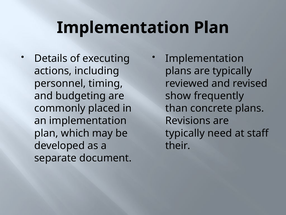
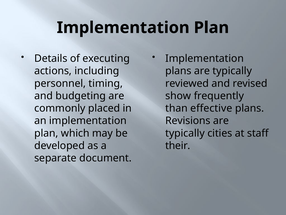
concrete: concrete -> effective
need: need -> cities
